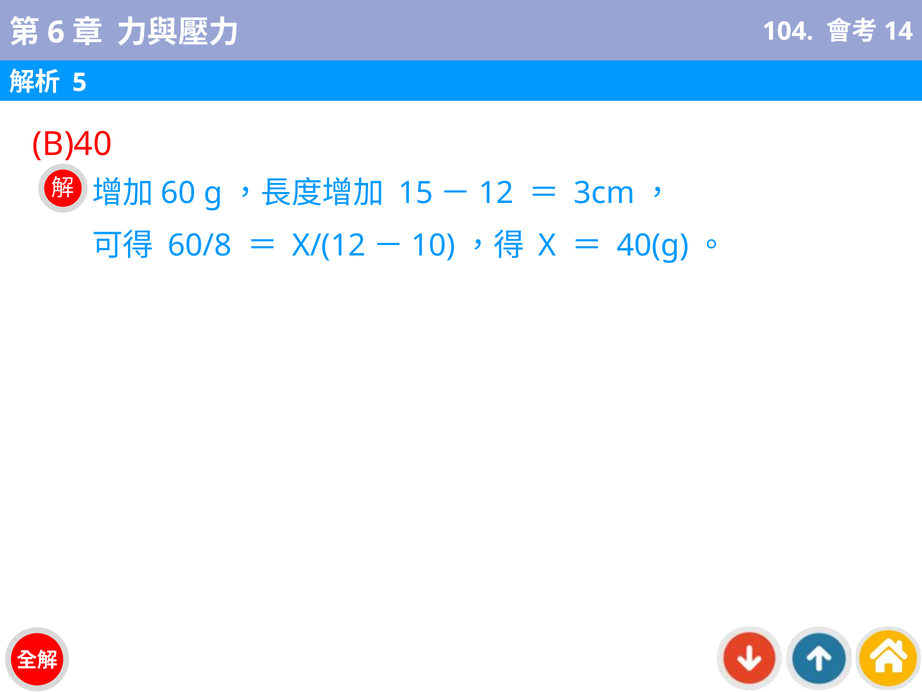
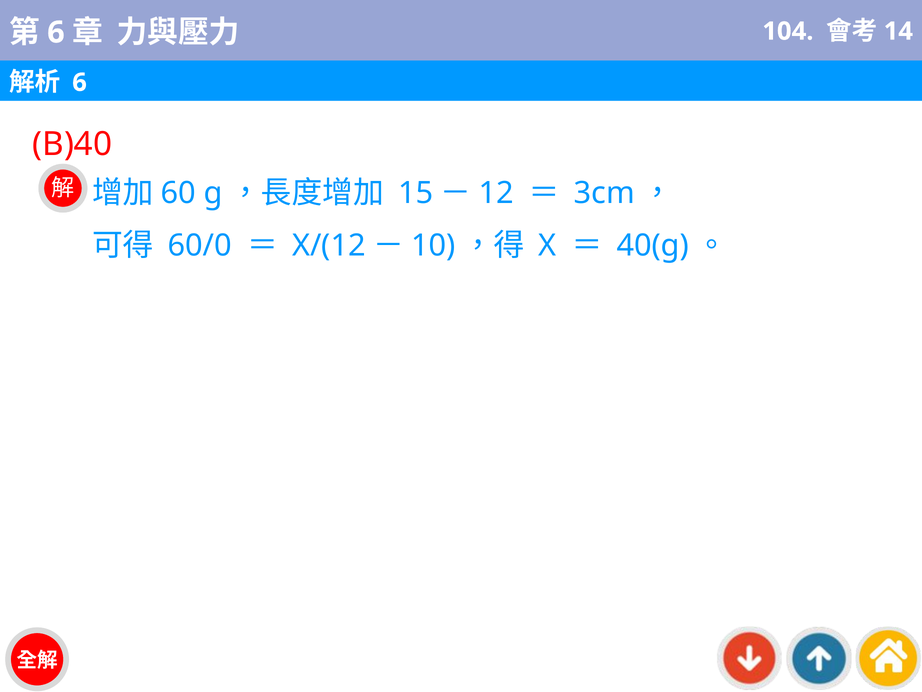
5 at (80, 82): 5 -> 6
60/8: 60/8 -> 60/0
